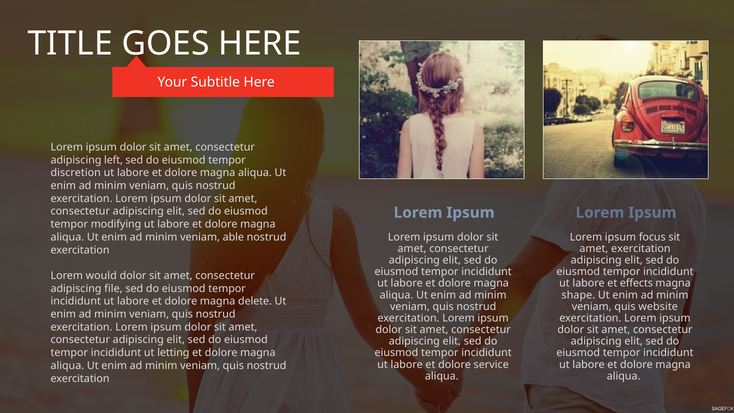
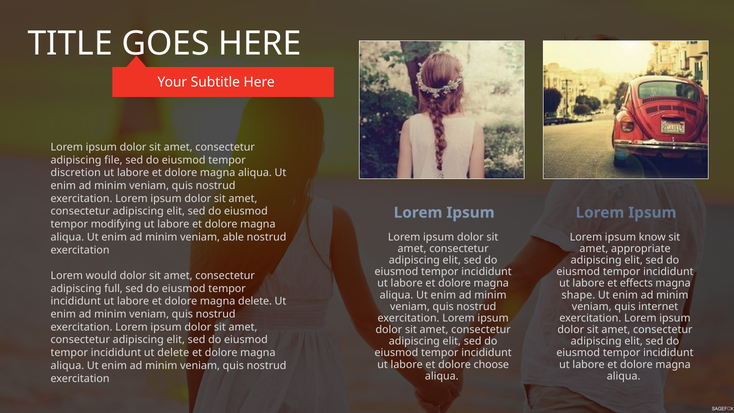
left: left -> file
focus: focus -> know
amet exercitation: exercitation -> appropriate
file: file -> full
website: website -> internet
ut letting: letting -> delete
service: service -> choose
